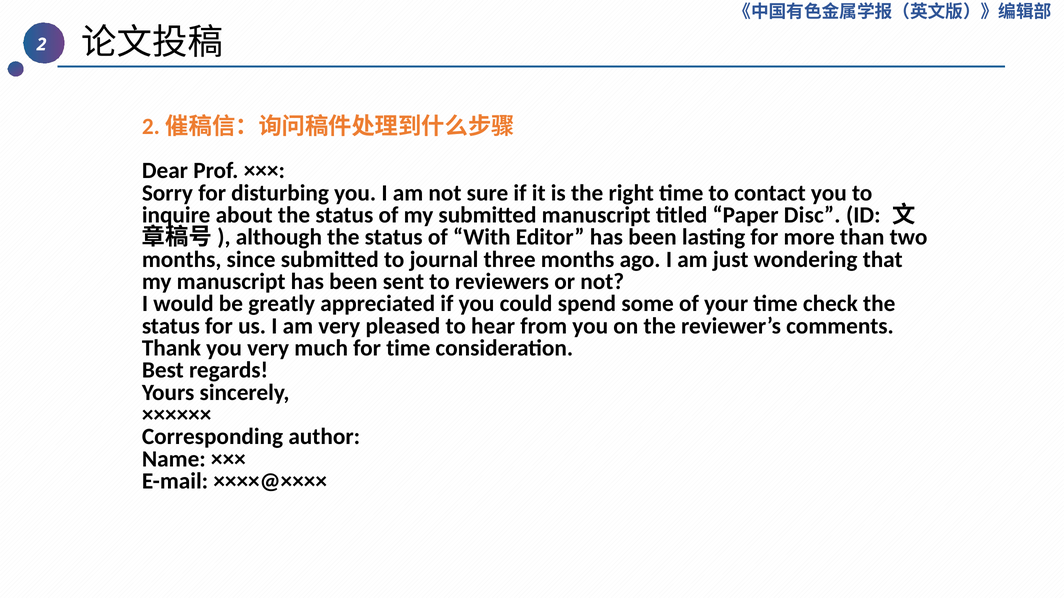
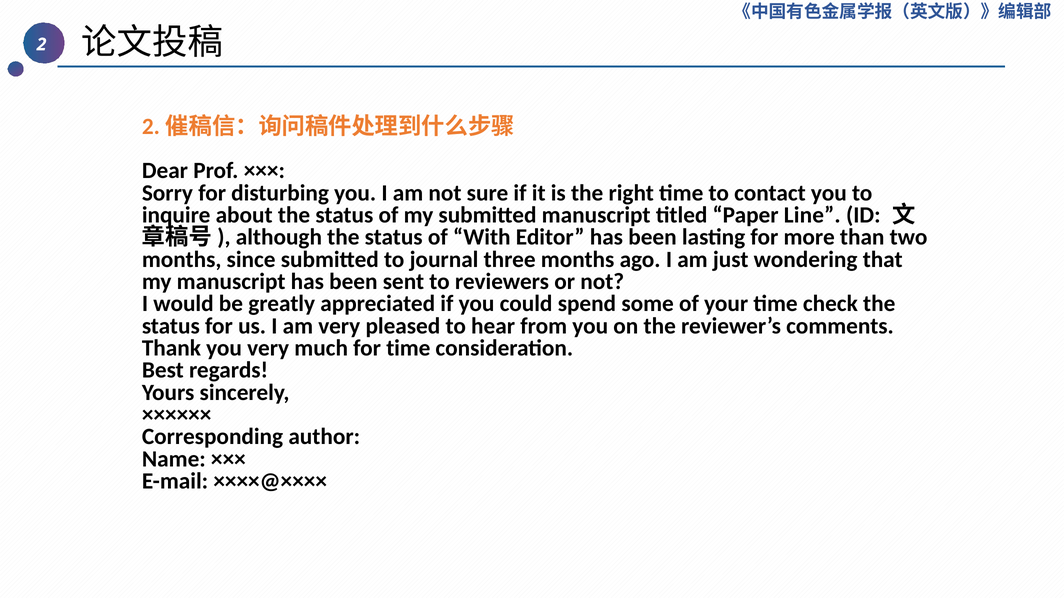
Disc: Disc -> Line
